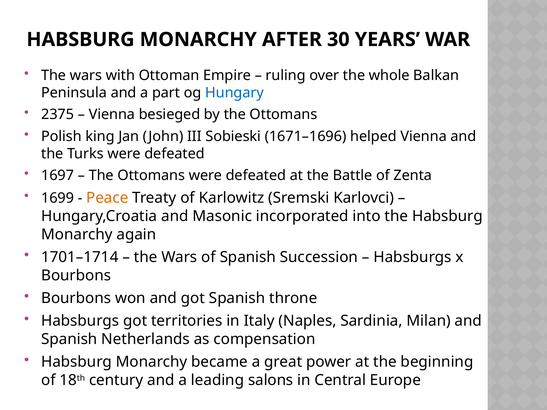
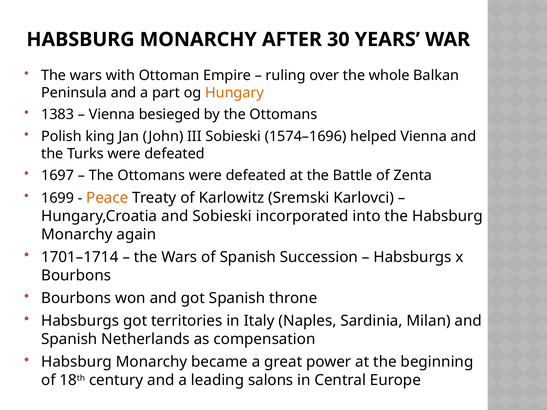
Hungary colour: blue -> orange
2375: 2375 -> 1383
1671–1696: 1671–1696 -> 1574–1696
and Masonic: Masonic -> Sobieski
